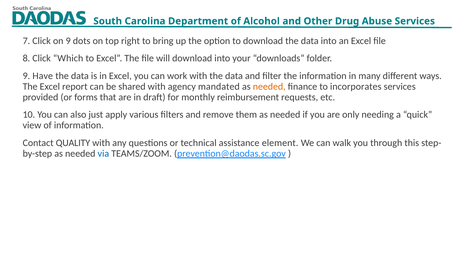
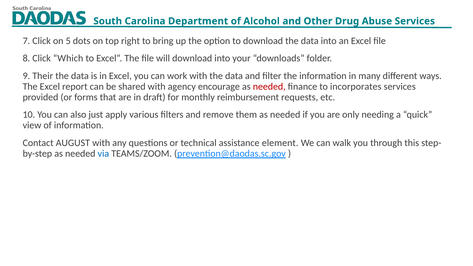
on 9: 9 -> 5
Have: Have -> Their
mandated: mandated -> encourage
needed at (269, 87) colour: orange -> red
QUALITY: QUALITY -> AUGUST
